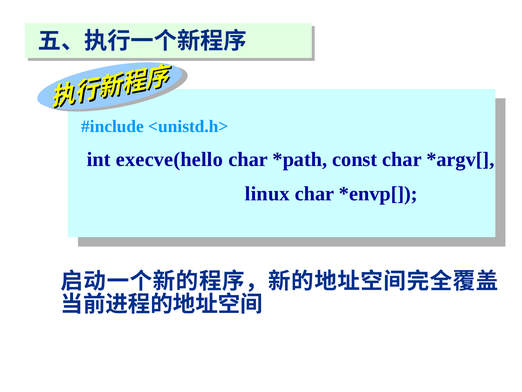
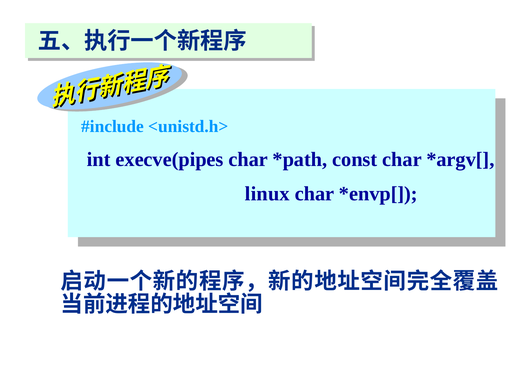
execve(hello: execve(hello -> execve(pipes
